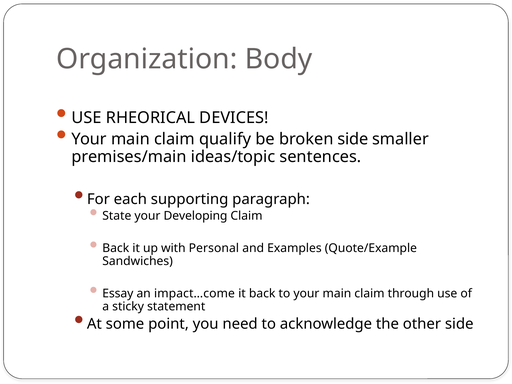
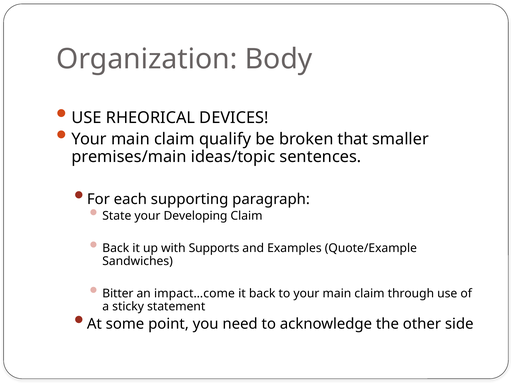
broken side: side -> that
Personal: Personal -> Supports
Essay: Essay -> Bitter
